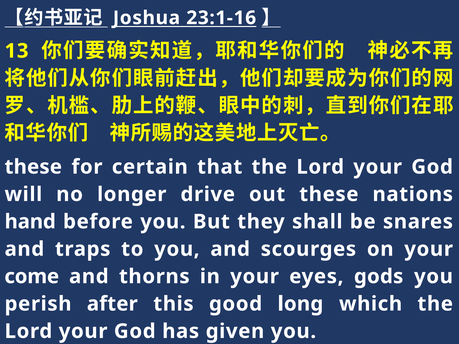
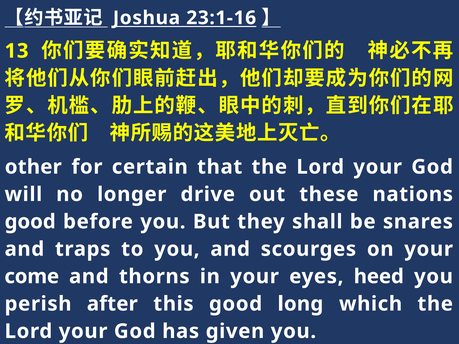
these at (33, 167): these -> other
hand at (30, 222): hand -> good
gods: gods -> heed
